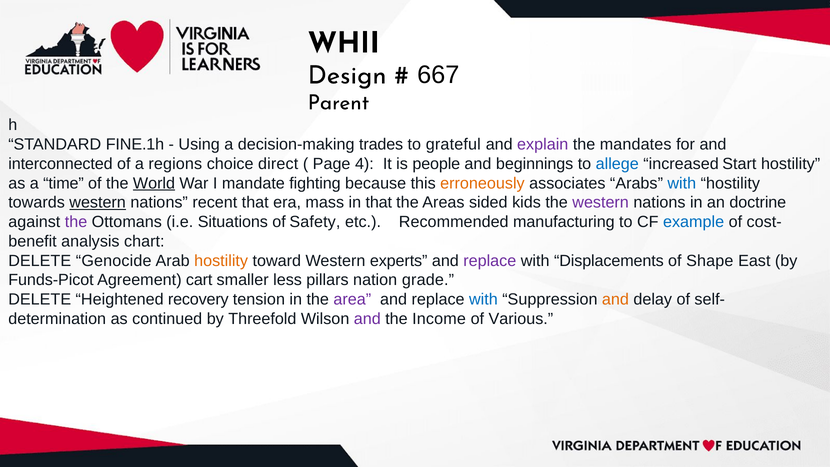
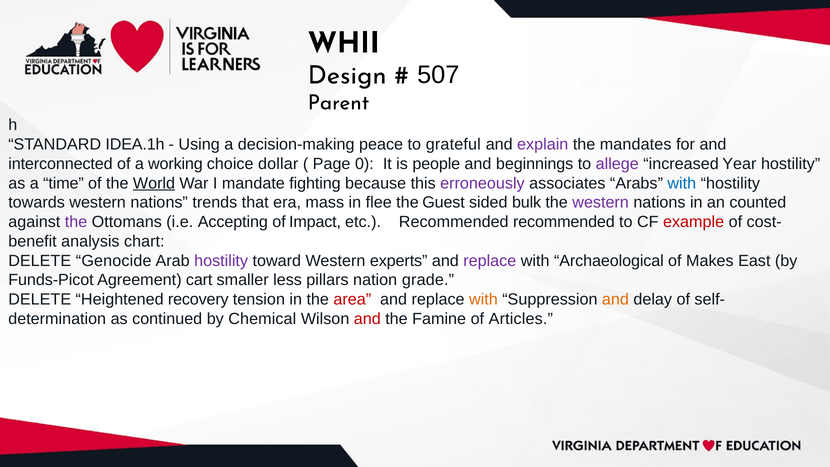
667: 667 -> 507
FINE.1h: FINE.1h -> IDEA.1h
trades: trades -> peace
regions: regions -> working
direct: direct -> dollar
4: 4 -> 0
allege colour: blue -> purple
Start: Start -> Year
erroneously colour: orange -> purple
western at (98, 203) underline: present -> none
recent: recent -> trends
in that: that -> flee
Areas: Areas -> Guest
kids: kids -> bulk
doctrine: doctrine -> counted
Situations: Situations -> Accepting
Safety: Safety -> Impact
Recommended manufacturing: manufacturing -> recommended
example colour: blue -> red
hostility at (221, 261) colour: orange -> purple
Displacements: Displacements -> Archaeological
Shape: Shape -> Makes
area colour: purple -> red
with at (483, 299) colour: blue -> orange
Threefold: Threefold -> Chemical
and at (367, 319) colour: purple -> red
Income: Income -> Famine
Various: Various -> Articles
